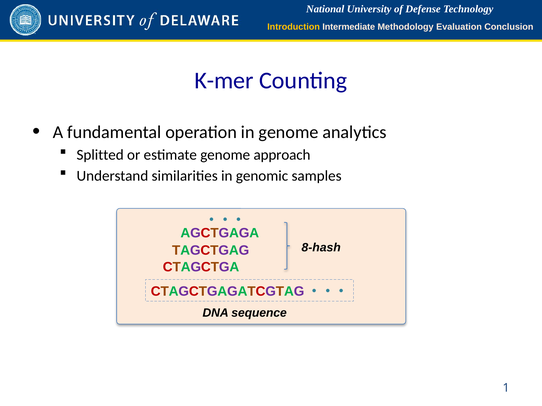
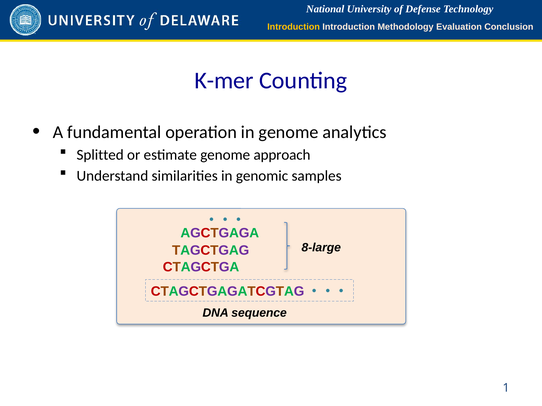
Introduction Intermediate: Intermediate -> Introduction
8-hash: 8-hash -> 8-large
